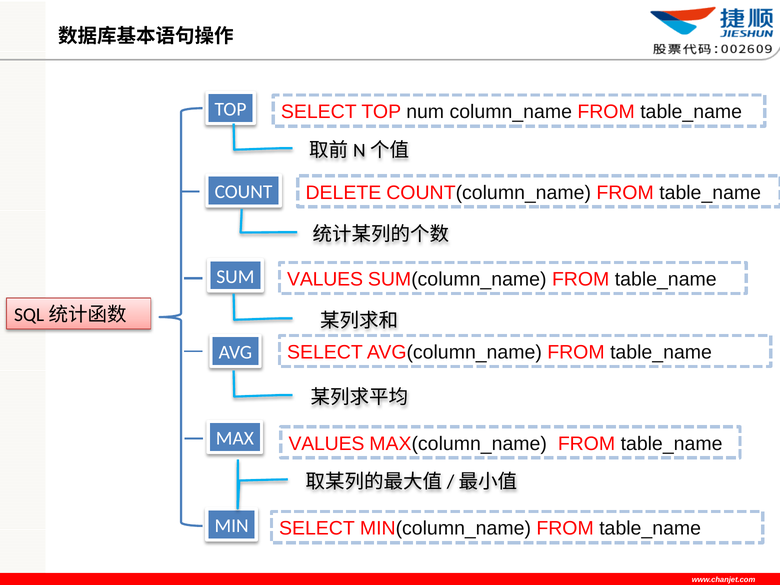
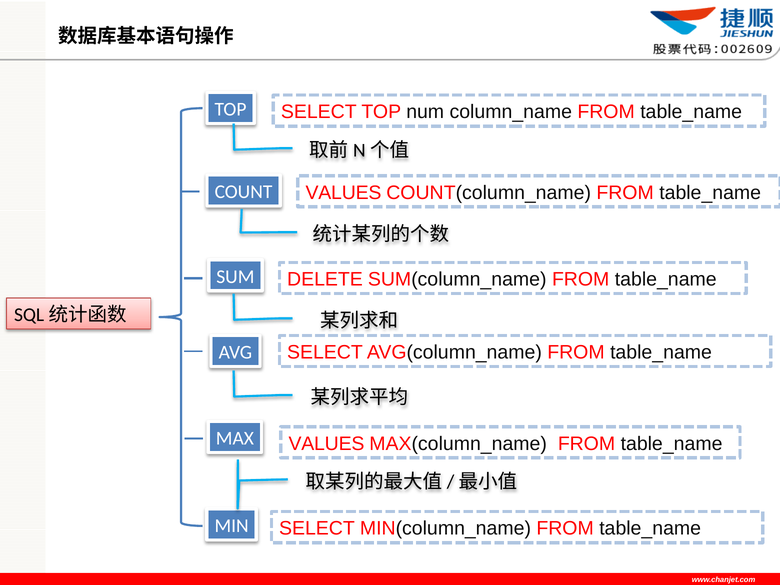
DELETE at (343, 193): DELETE -> VALUES
VALUES at (325, 279): VALUES -> DELETE
